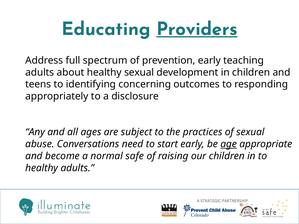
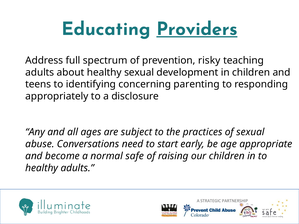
prevention early: early -> risky
outcomes: outcomes -> parenting
age underline: present -> none
